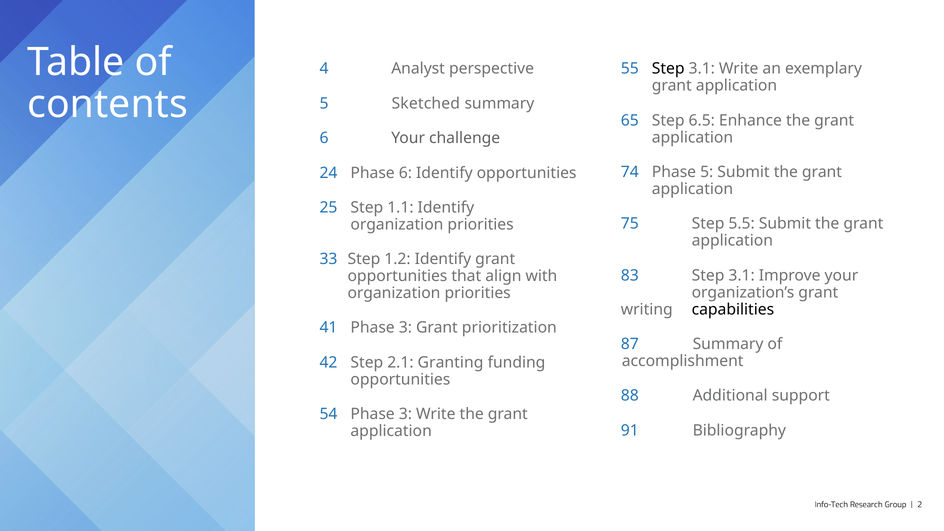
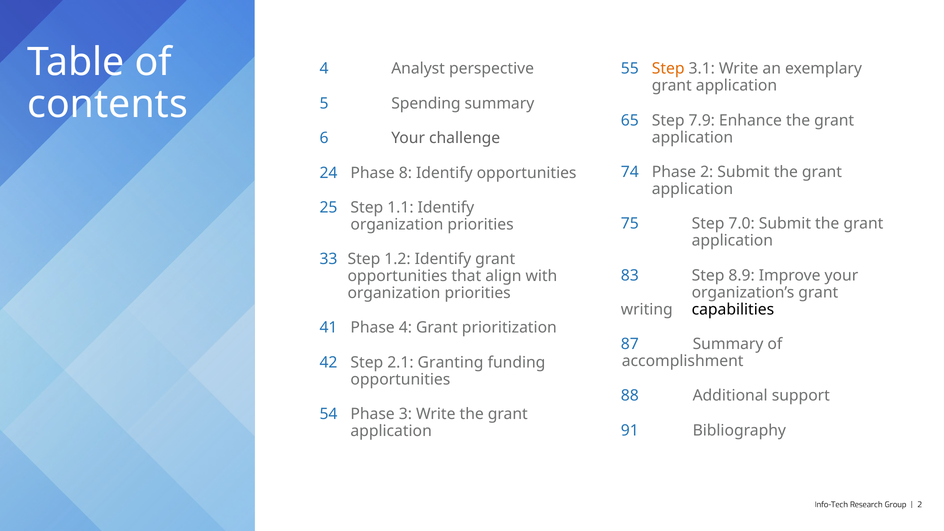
Step at (668, 69) colour: black -> orange
Sketched: Sketched -> Spending
6.5: 6.5 -> 7.9
Phase 5: 5 -> 2
Phase 6: 6 -> 8
5.5: 5.5 -> 7.0
83 Step 3.1: 3.1 -> 8.9
41 Phase 3: 3 -> 4
